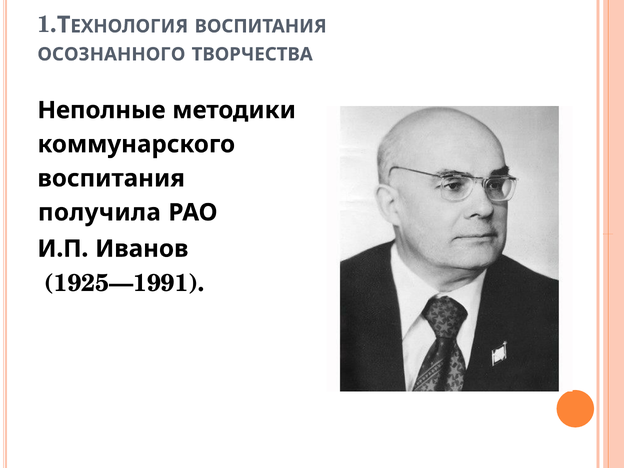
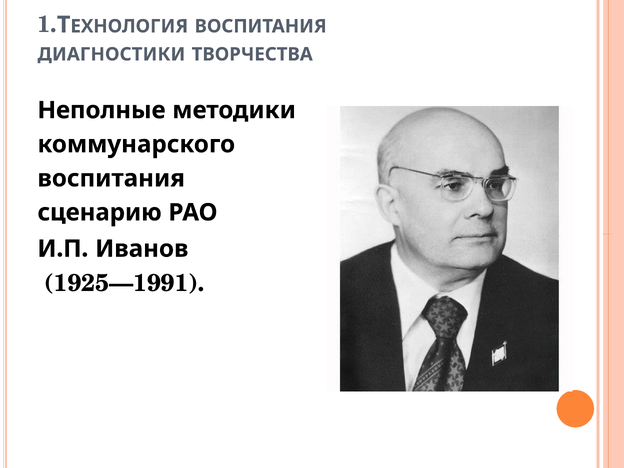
ОСОЗНАННОГО: ОСОЗНАННОГО -> ДИАГНОСТИКИ
получила: получила -> сценарию
